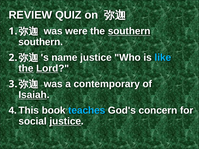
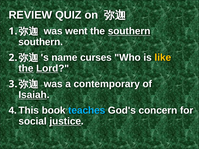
were: were -> went
name justice: justice -> curses
like colour: light blue -> yellow
